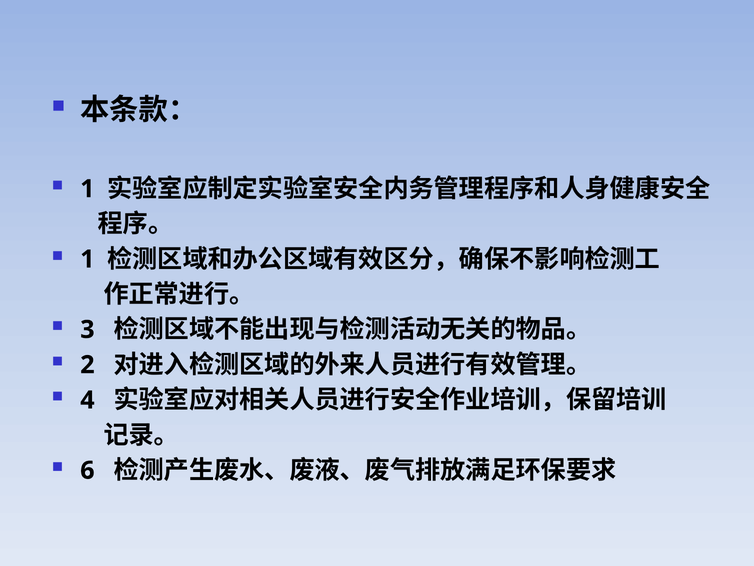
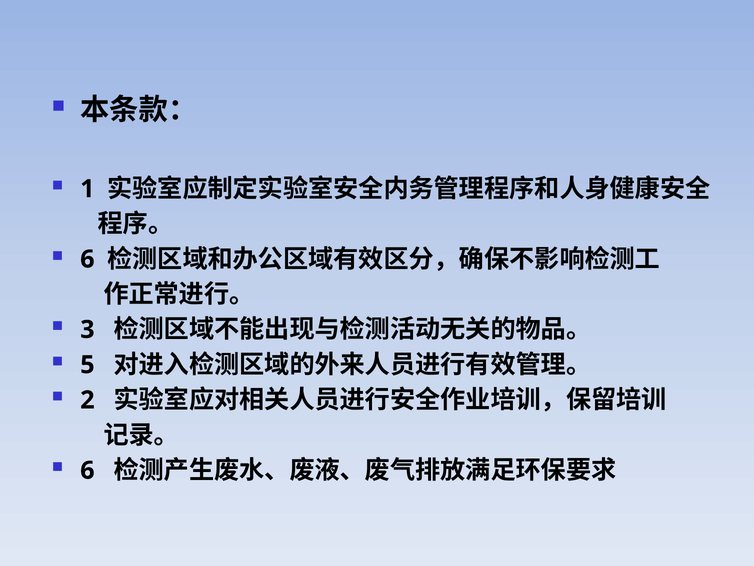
1 at (87, 259): 1 -> 6
2: 2 -> 5
4: 4 -> 2
